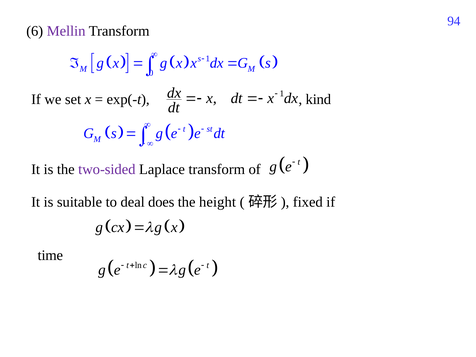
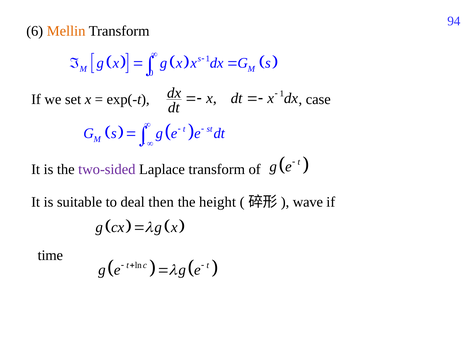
Mellin colour: purple -> orange
kind: kind -> case
does: does -> then
fixed: fixed -> wave
